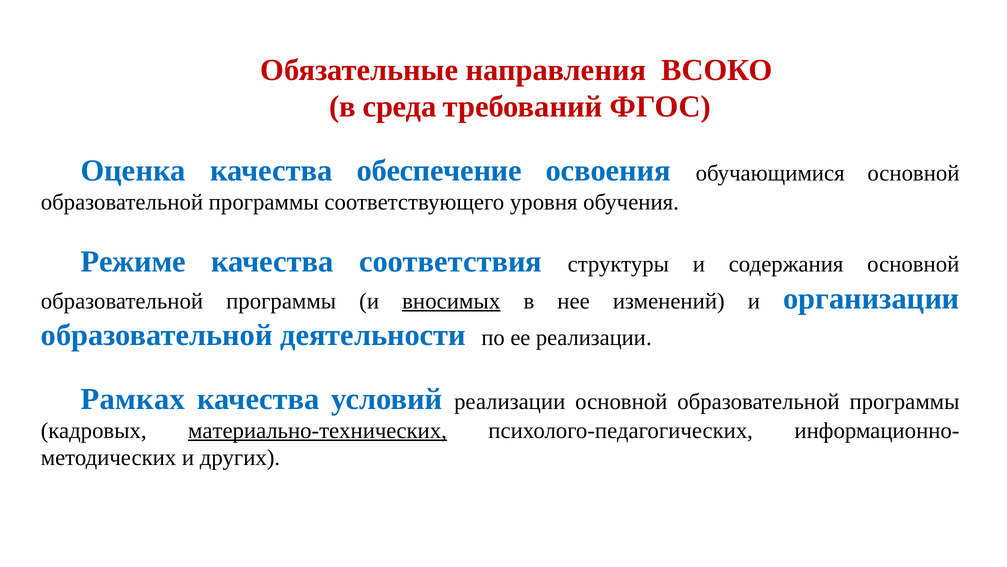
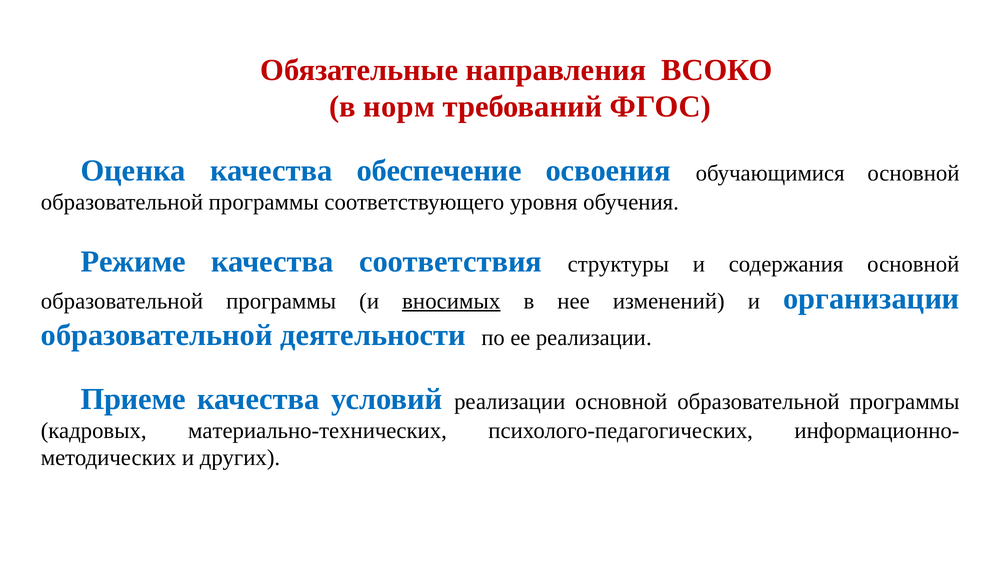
среда: среда -> норм
Рамках: Рамках -> Приеме
материально-технических underline: present -> none
